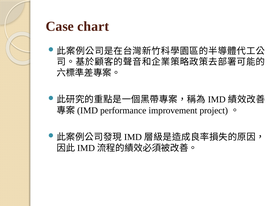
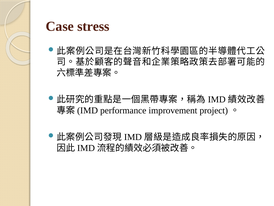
chart: chart -> stress
